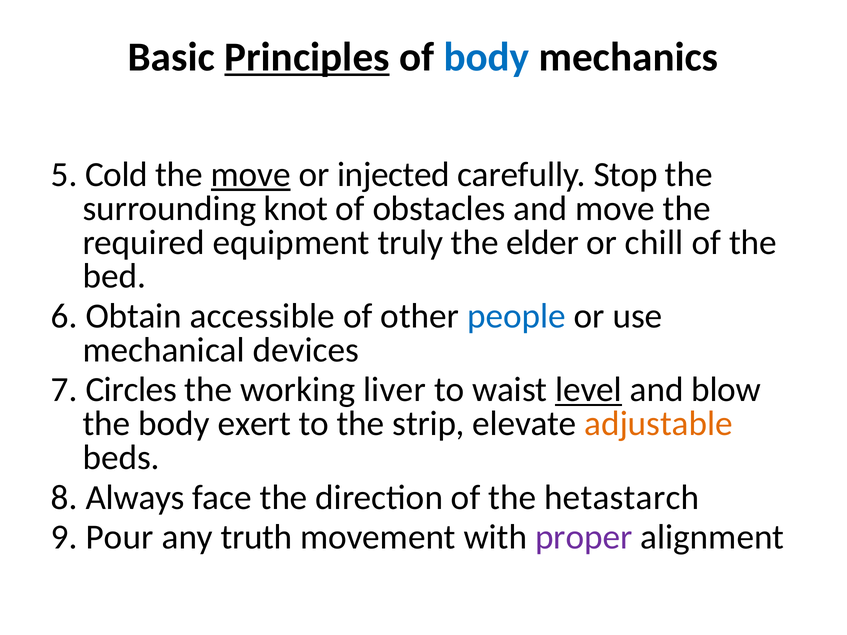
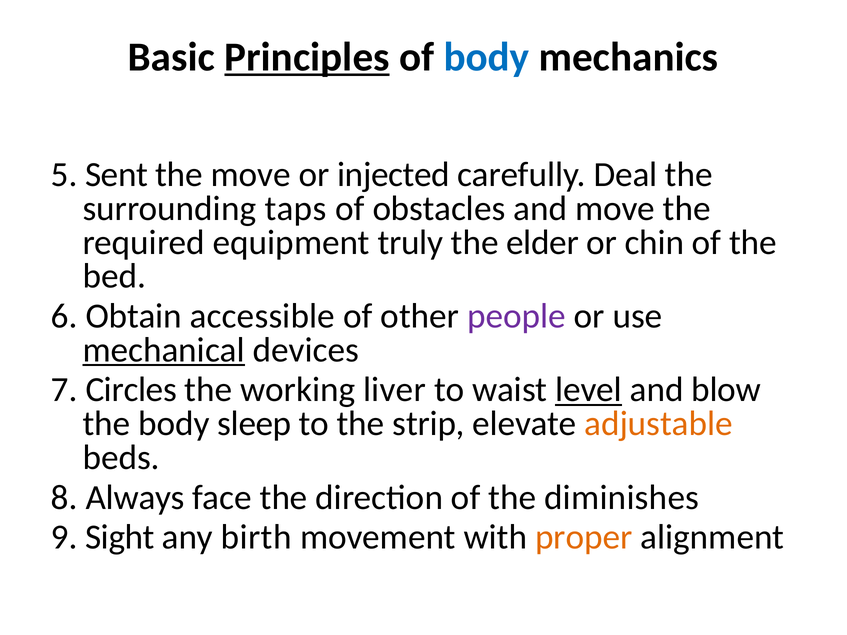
Cold: Cold -> Sent
move at (251, 175) underline: present -> none
Stop: Stop -> Deal
knot: knot -> taps
chill: chill -> chin
people colour: blue -> purple
mechanical underline: none -> present
exert: exert -> sleep
hetastarch: hetastarch -> diminishes
Pour: Pour -> Sight
truth: truth -> birth
proper colour: purple -> orange
